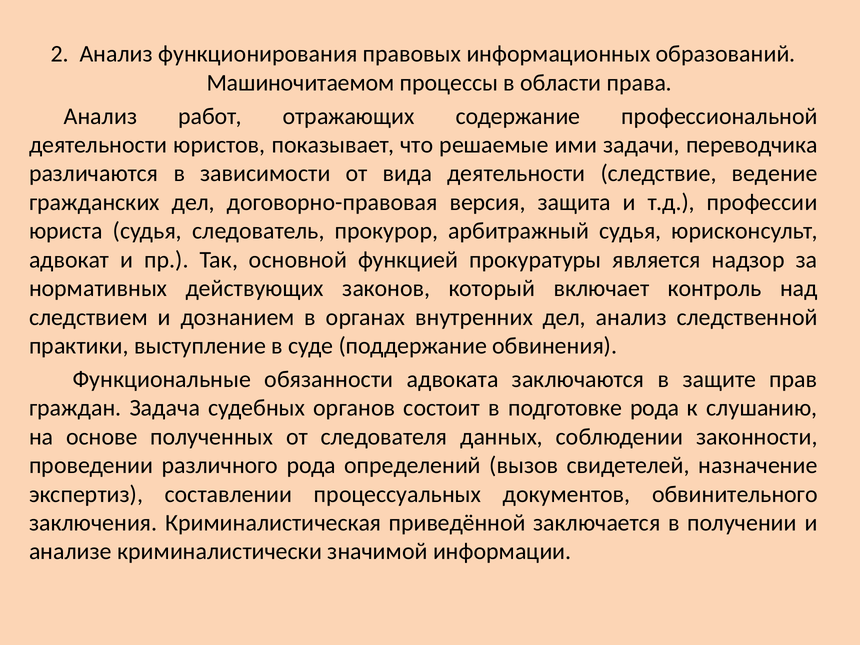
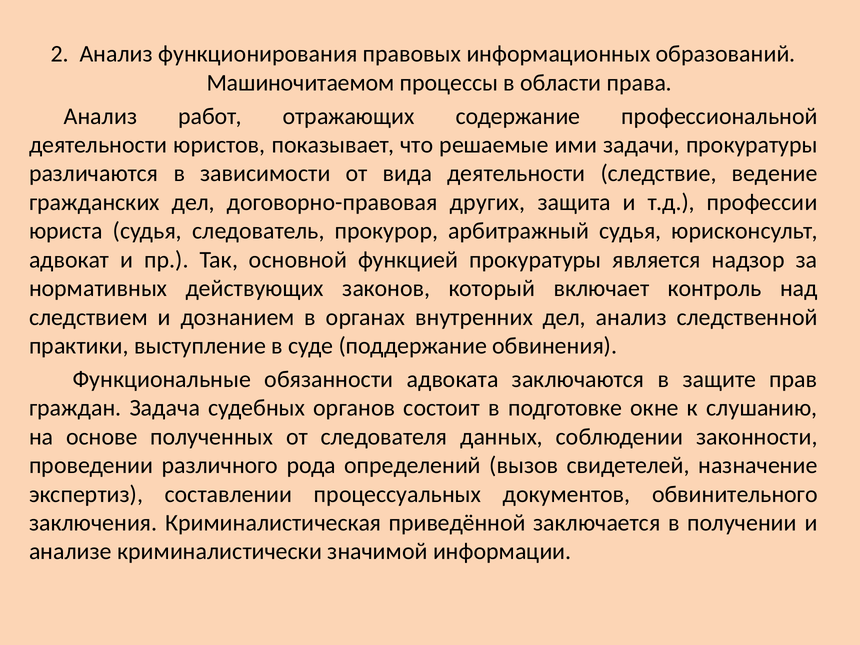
задачи переводчика: переводчика -> прокуратуры
версия: версия -> других
подготовке рода: рода -> окне
